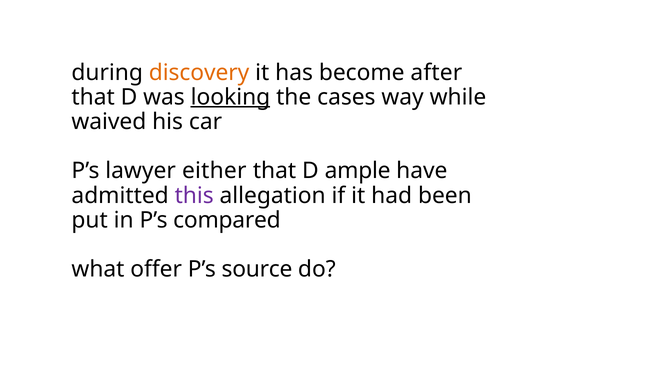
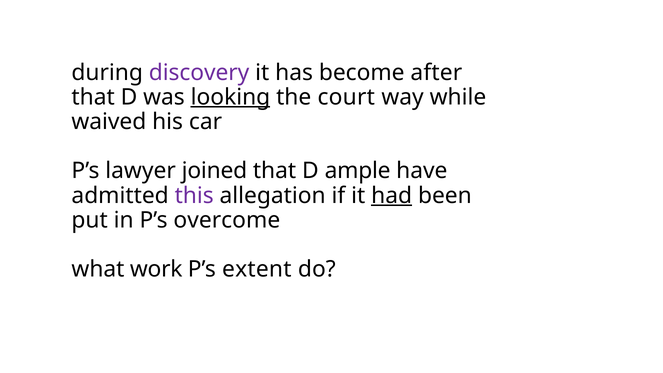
discovery colour: orange -> purple
cases: cases -> court
either: either -> joined
had underline: none -> present
compared: compared -> overcome
offer: offer -> work
source: source -> extent
